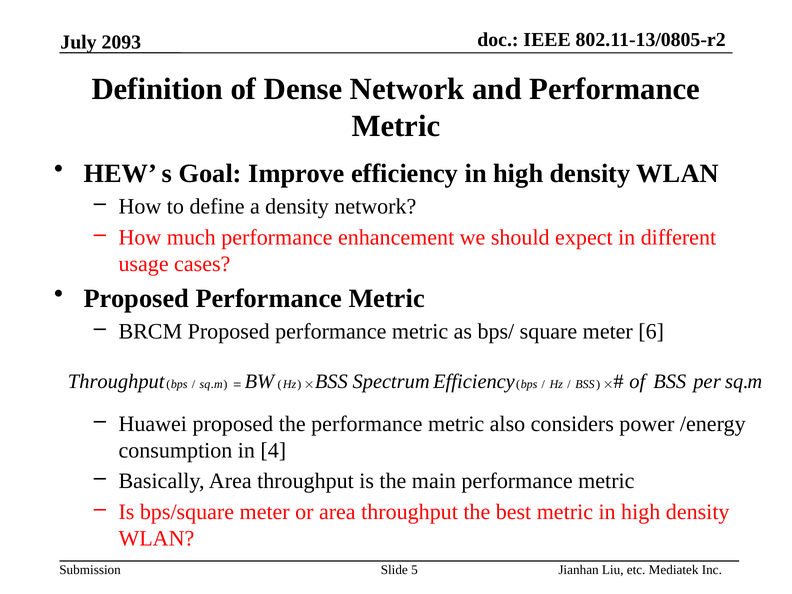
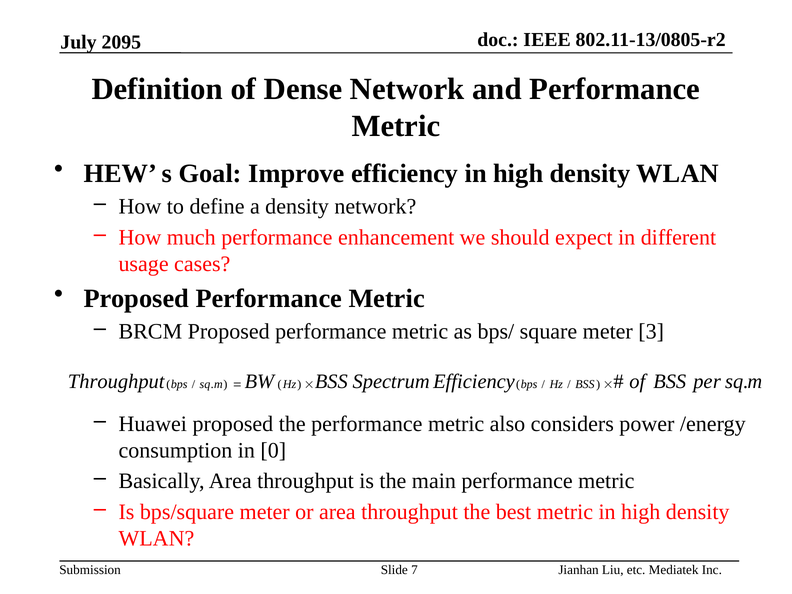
2093: 2093 -> 2095
6: 6 -> 3
4: 4 -> 0
5: 5 -> 7
